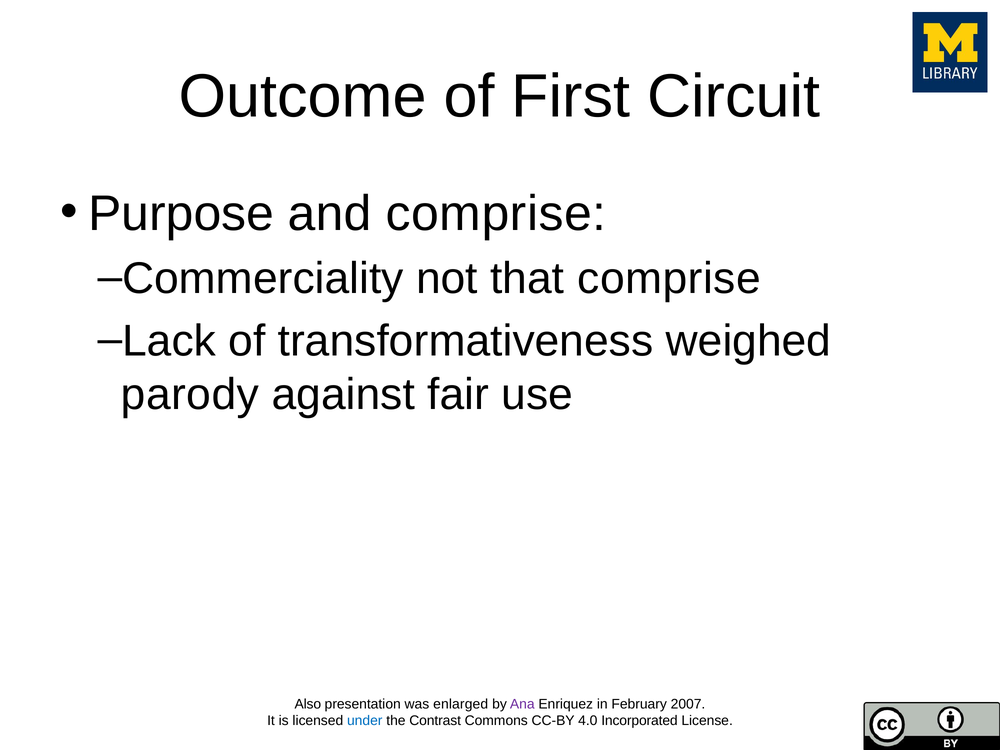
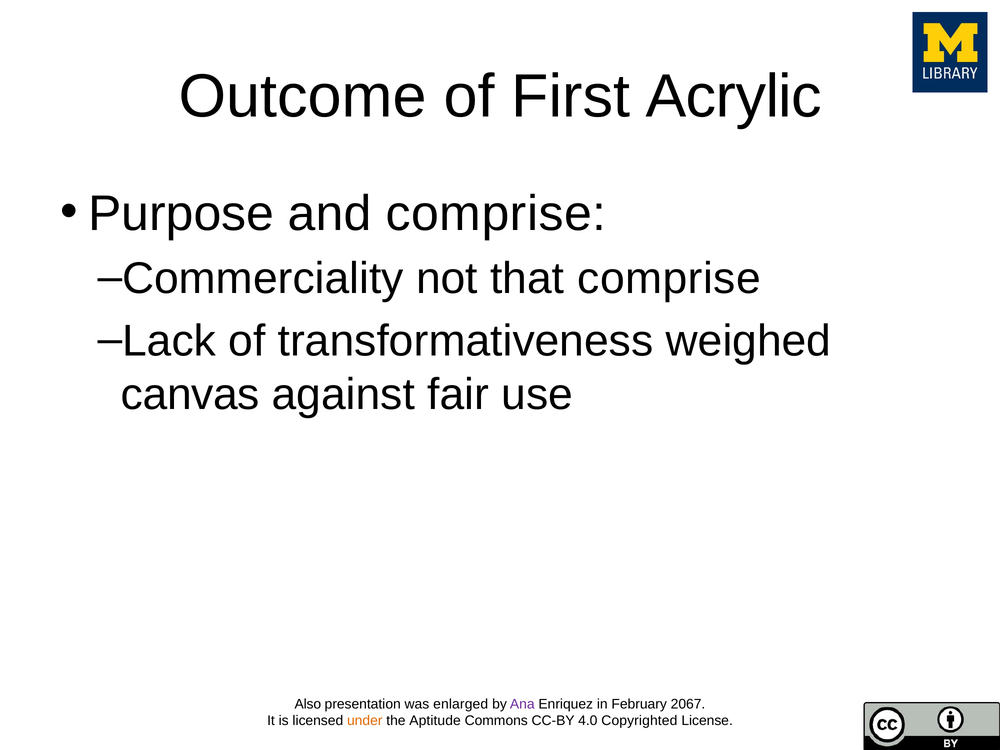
Circuit: Circuit -> Acrylic
parody: parody -> canvas
2007: 2007 -> 2067
under colour: blue -> orange
Contrast: Contrast -> Aptitude
Incorporated: Incorporated -> Copyrighted
